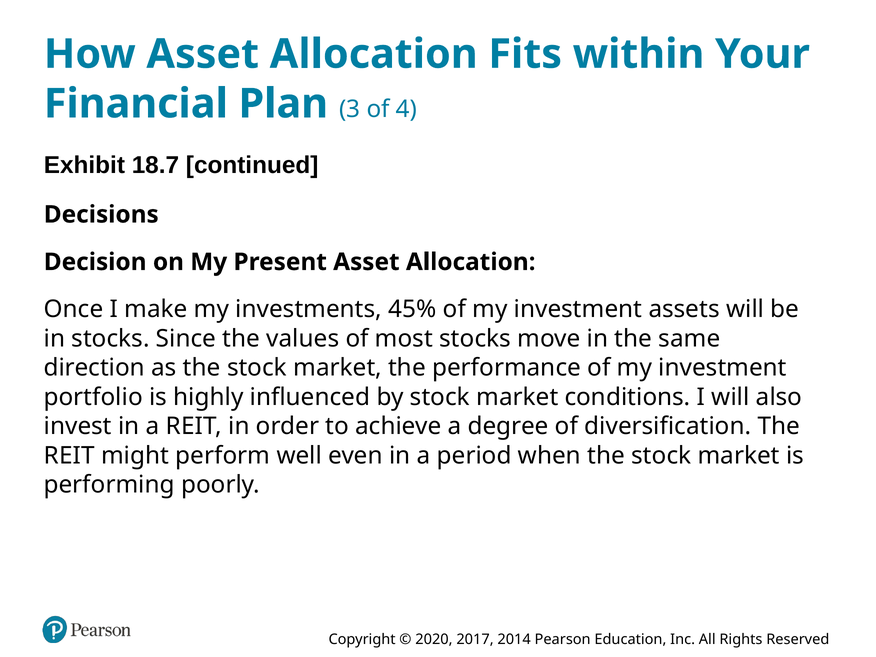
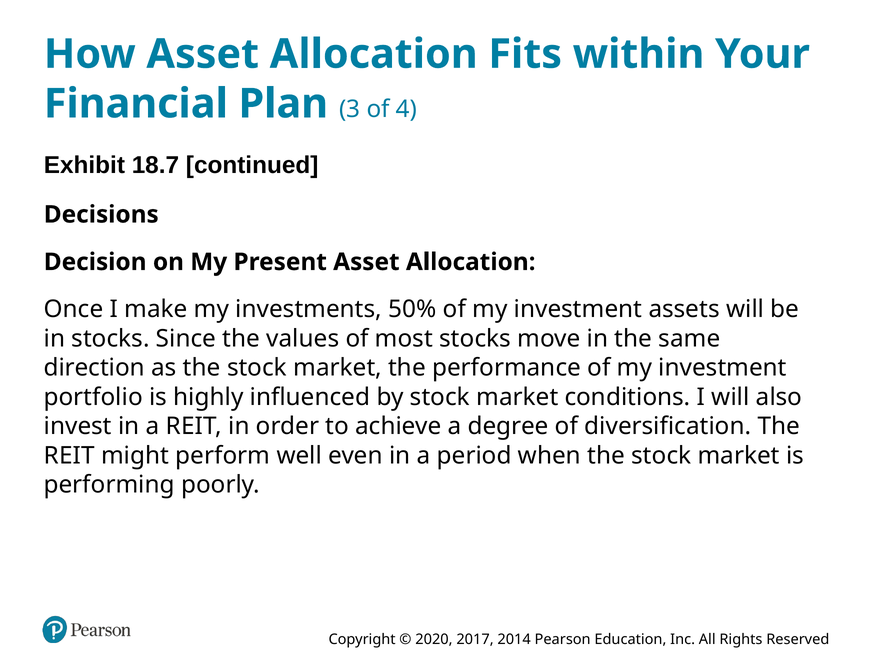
45%: 45% -> 50%
